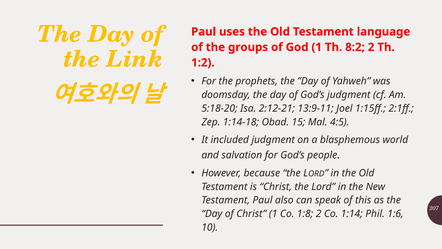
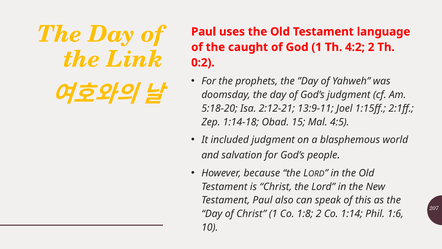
groups: groups -> caught
8:2: 8:2 -> 4:2
1:2: 1:2 -> 0:2
